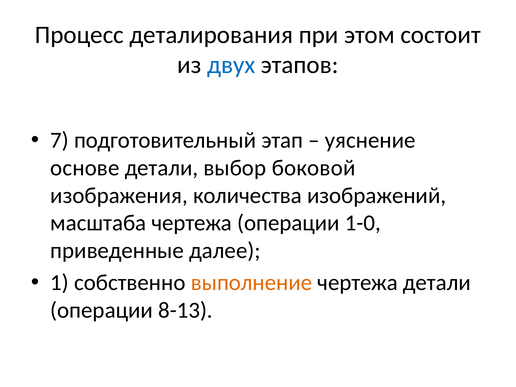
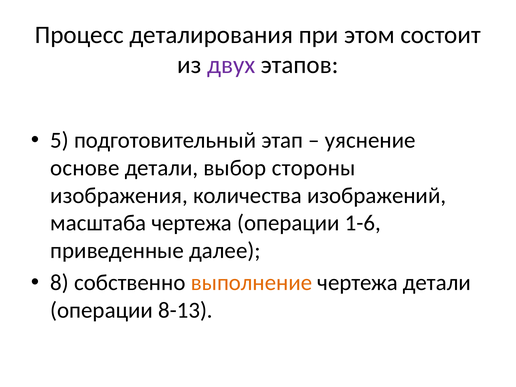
двух colour: blue -> purple
7: 7 -> 5
боковой: боковой -> стороны
1-0: 1-0 -> 1-6
1: 1 -> 8
